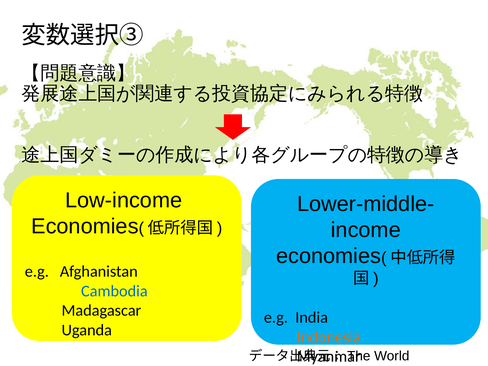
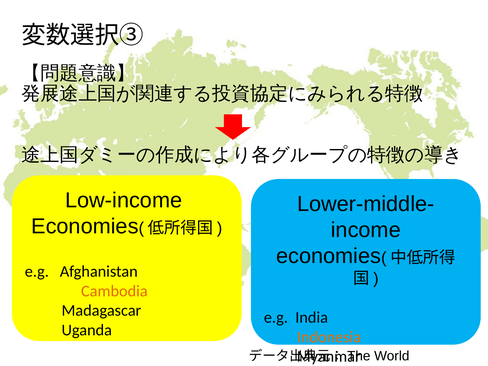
Cambodia colour: blue -> orange
